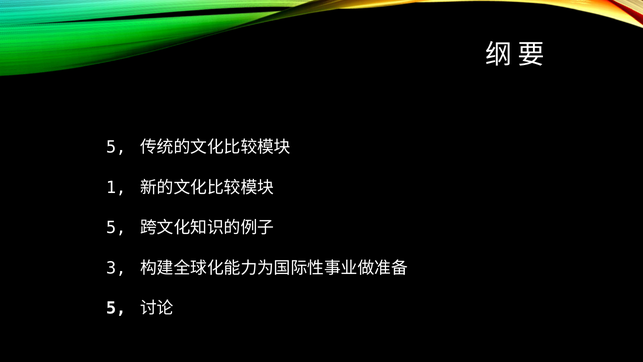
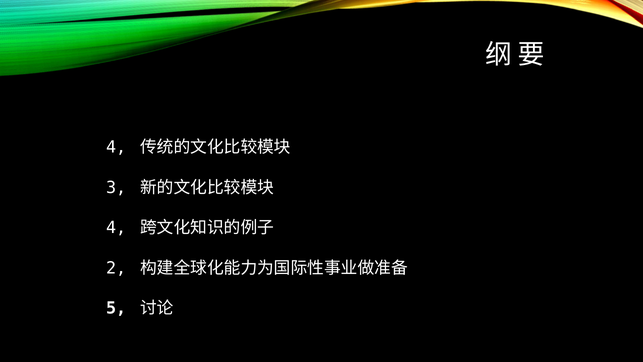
5 at (116, 147): 5 -> 4
1: 1 -> 3
5 at (116, 228): 5 -> 4
3: 3 -> 2
